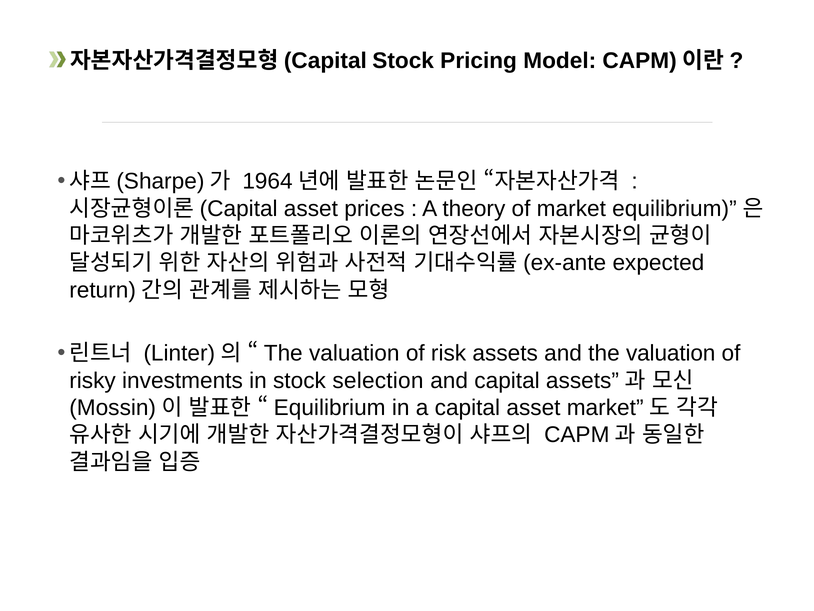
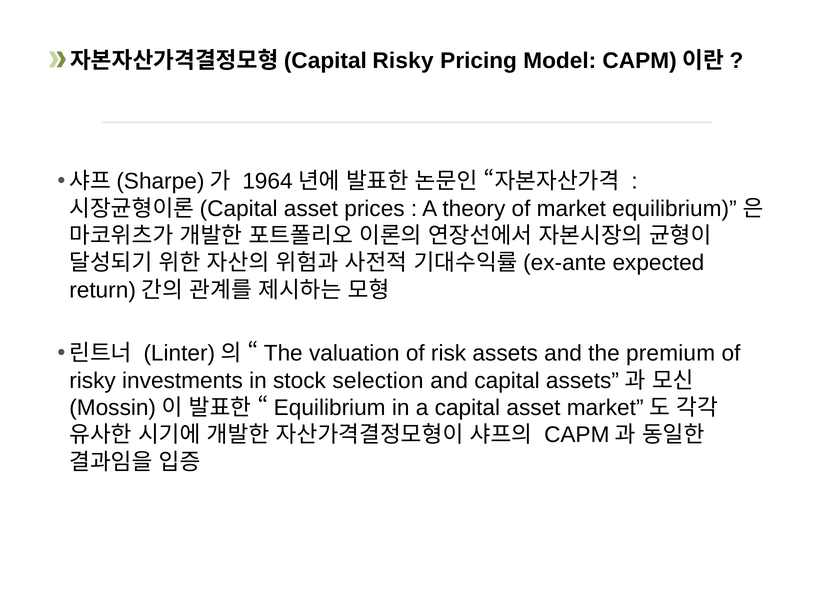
Stock at (403, 61): Stock -> Risky
and the valuation: valuation -> premium
